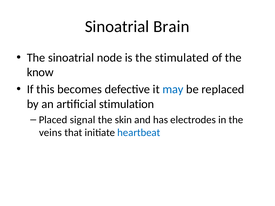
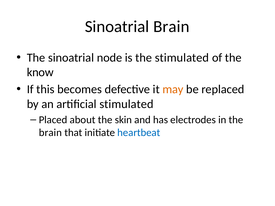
may colour: blue -> orange
artificial stimulation: stimulation -> stimulated
signal: signal -> about
veins at (50, 133): veins -> brain
